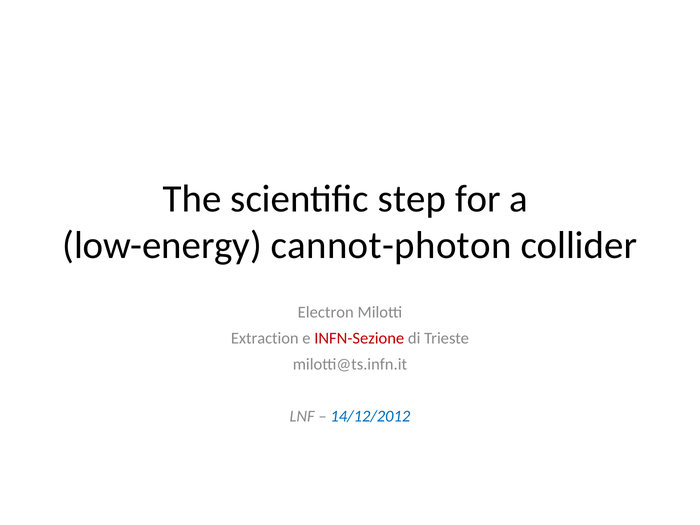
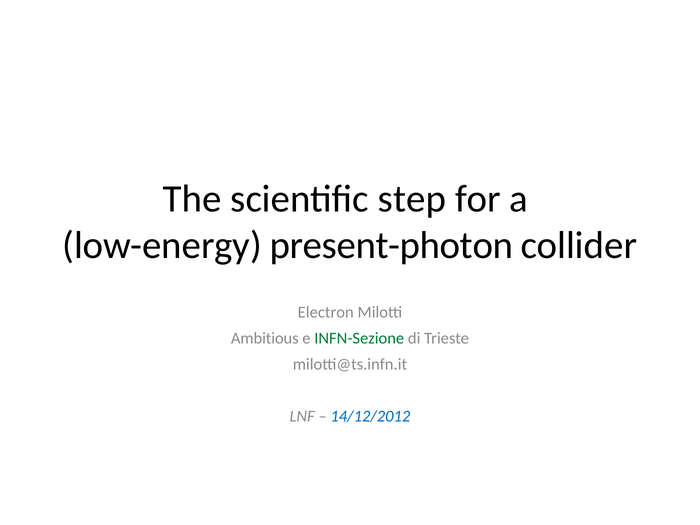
cannot-photon: cannot-photon -> present-photon
Extraction: Extraction -> Ambitious
INFN-Sezione colour: red -> green
